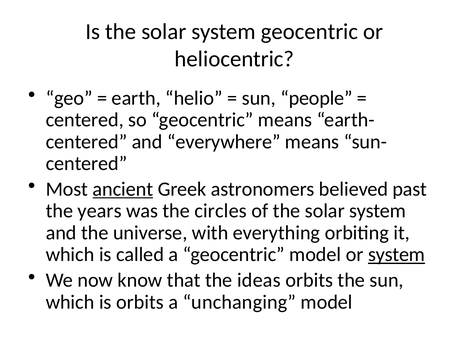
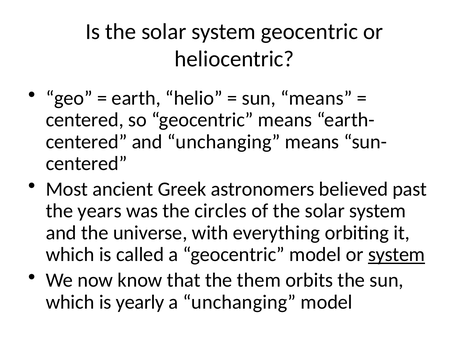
sun people: people -> means
and everywhere: everywhere -> unchanging
ancient underline: present -> none
ideas: ideas -> them
is orbits: orbits -> yearly
